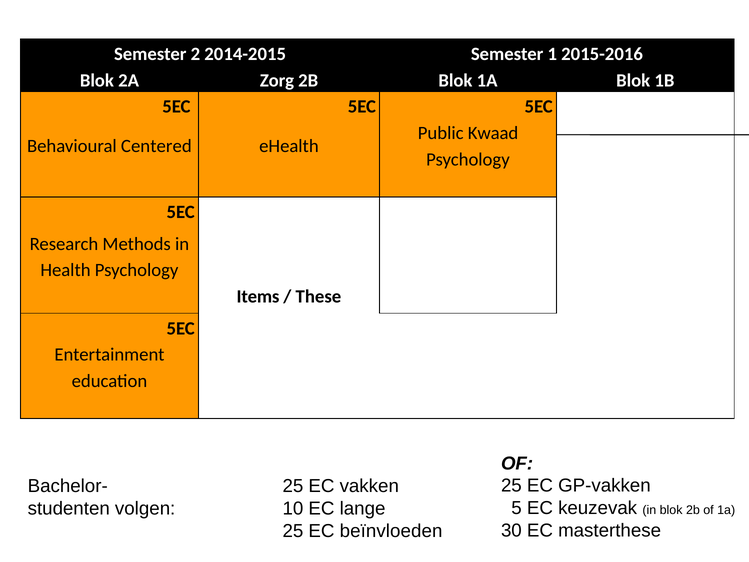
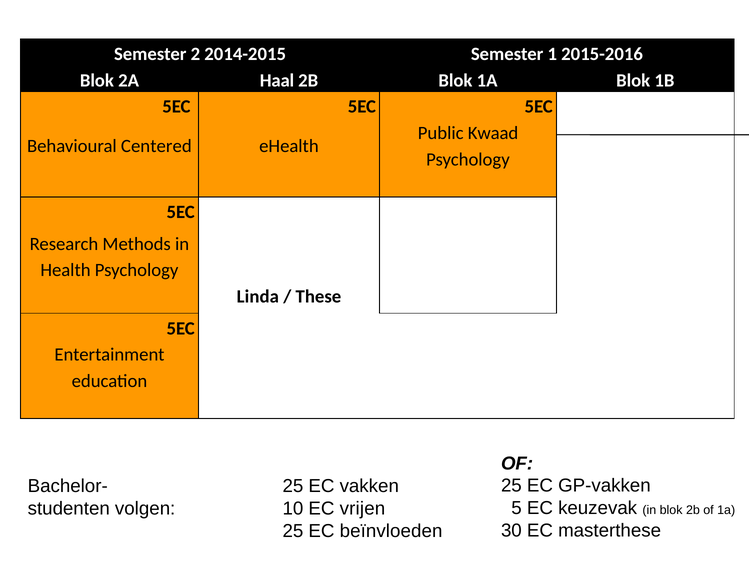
Zorg: Zorg -> Haal
Items: Items -> Linda
lange: lange -> vrijen
